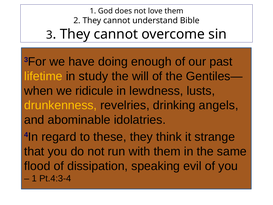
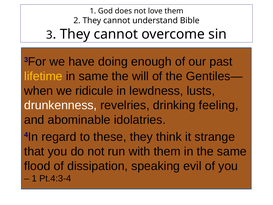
in study: study -> same
drunkenness colour: yellow -> white
angels: angels -> feeling
